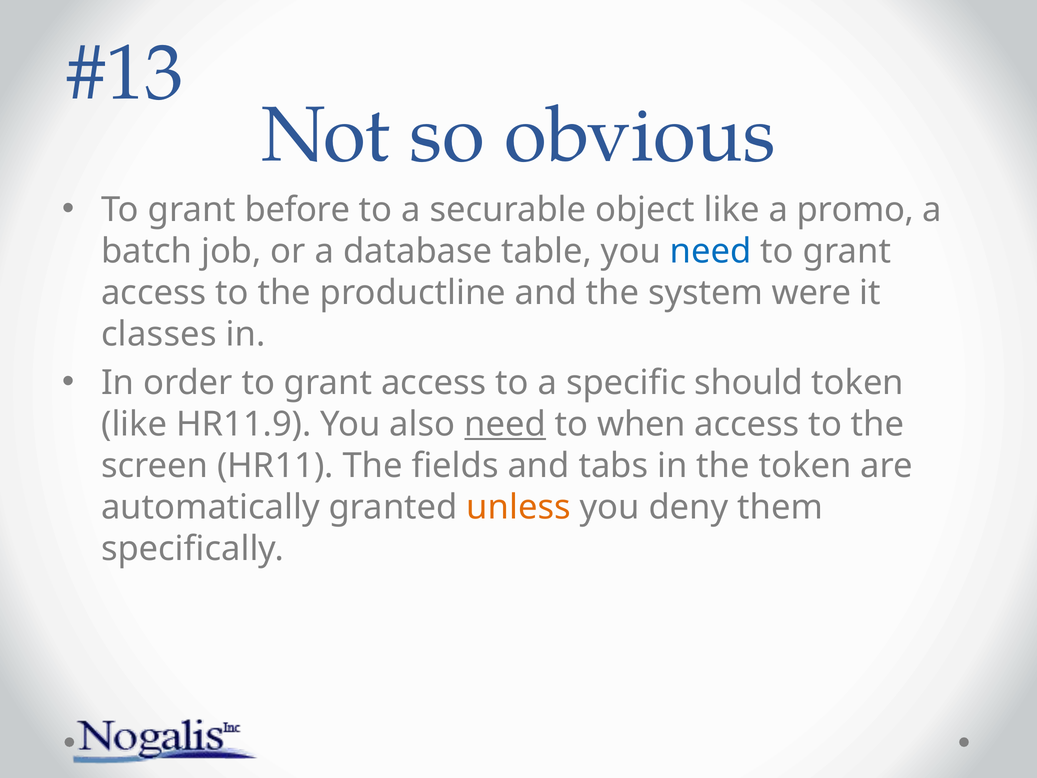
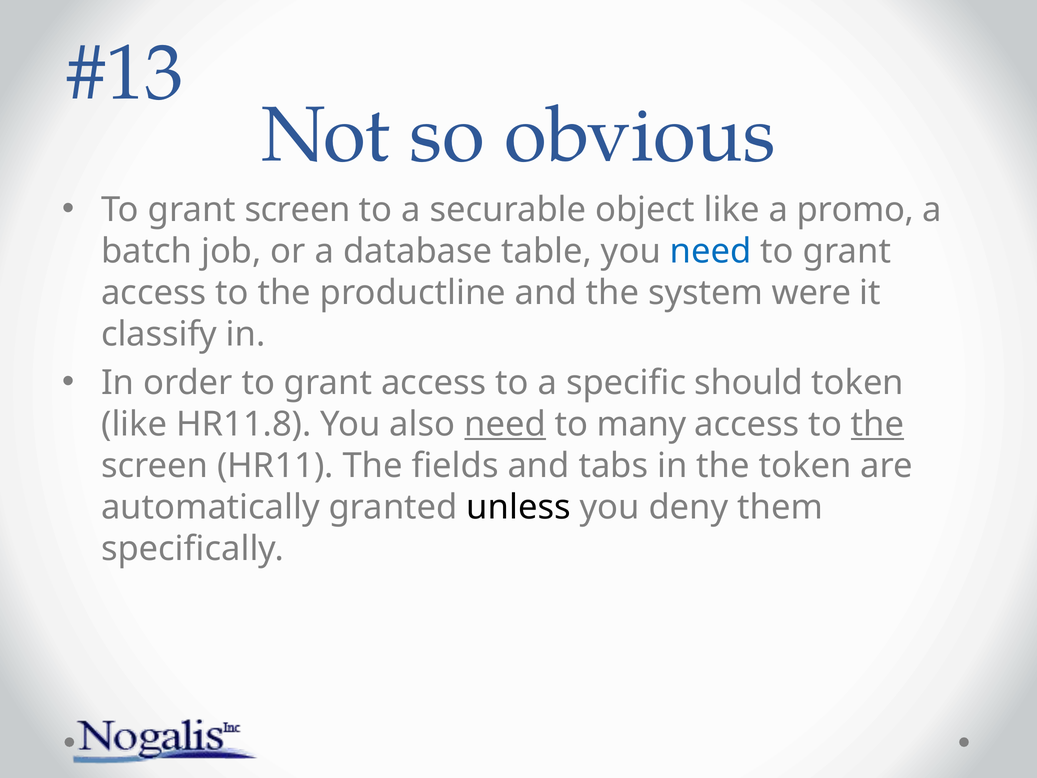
grant before: before -> screen
classes: classes -> classify
HR11.9: HR11.9 -> HR11.8
when: when -> many
the at (878, 424) underline: none -> present
unless colour: orange -> black
